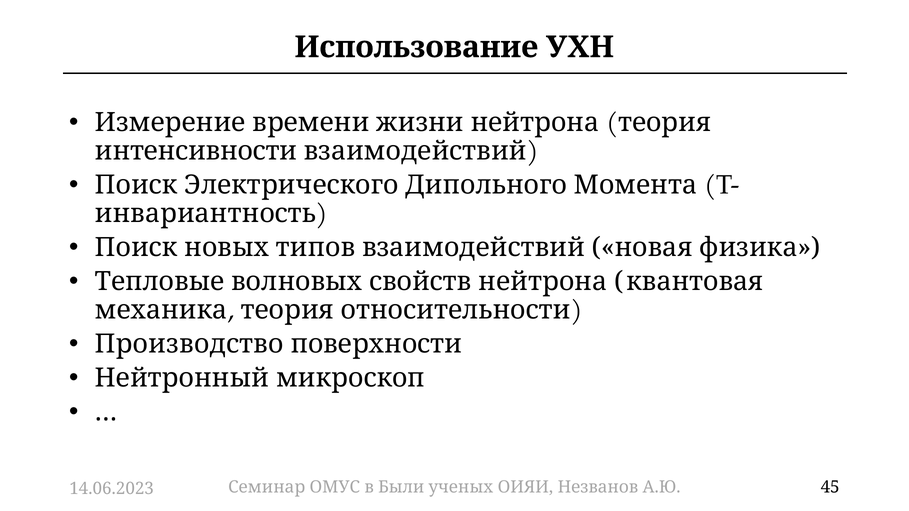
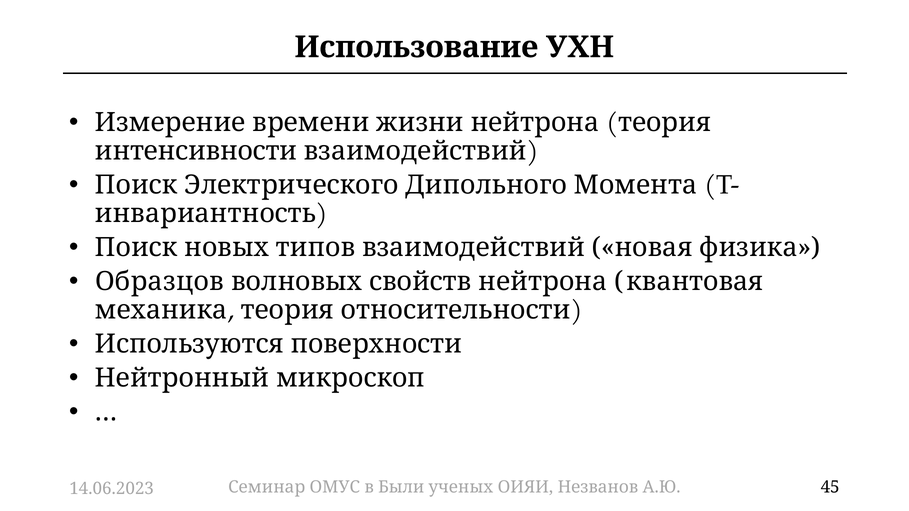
Тепловые: Тепловые -> Образцов
Производство: Производство -> Используются
